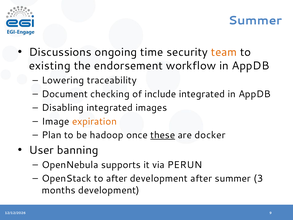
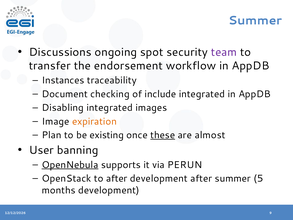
time: time -> spot
team colour: orange -> purple
existing: existing -> transfer
Lowering: Lowering -> Instances
hadoop: hadoop -> existing
docker: docker -> almost
OpenNebula underline: none -> present
3: 3 -> 5
